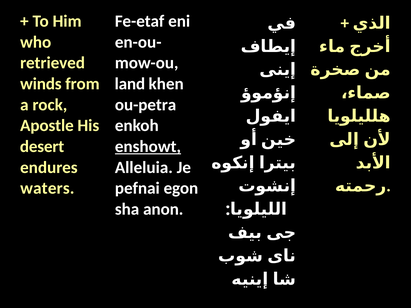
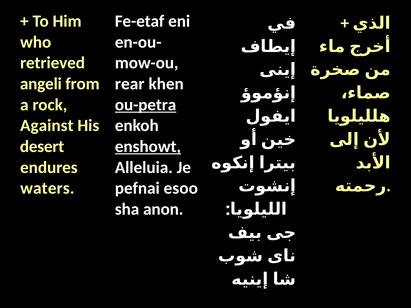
winds: winds -> angeli
land: land -> rear
ou-petra underline: none -> present
Apostle: Apostle -> Against
egon: egon -> esoo
